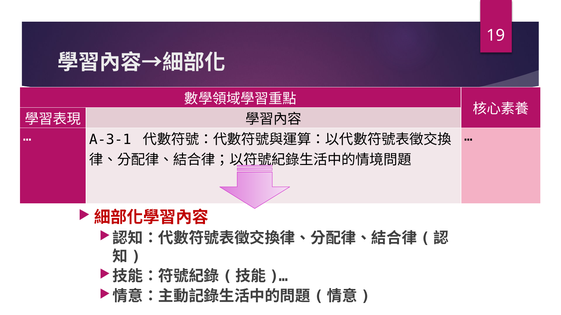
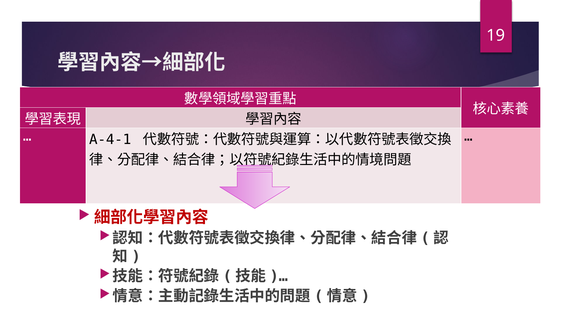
A-3-1: A-3-1 -> A-4-1
